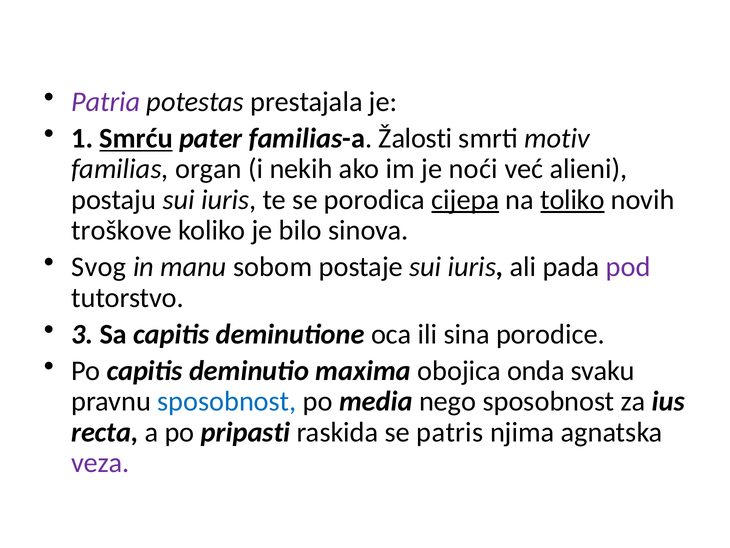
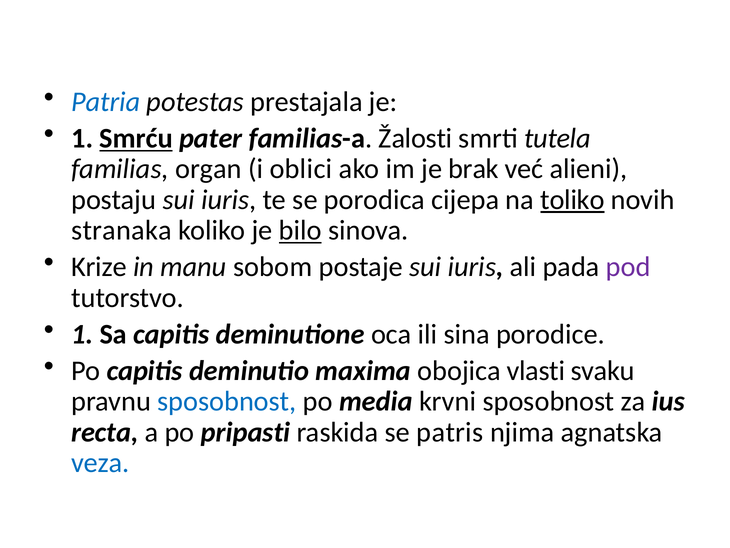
Patria colour: purple -> blue
motiv: motiv -> tutela
nekih: nekih -> oblici
noći: noći -> brak
cijepa underline: present -> none
troškove: troškove -> stranaka
bilo underline: none -> present
Svog: Svog -> Krize
3 at (82, 334): 3 -> 1
onda: onda -> vlasti
nego: nego -> krvni
veza colour: purple -> blue
